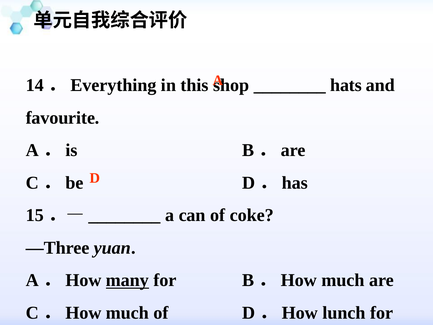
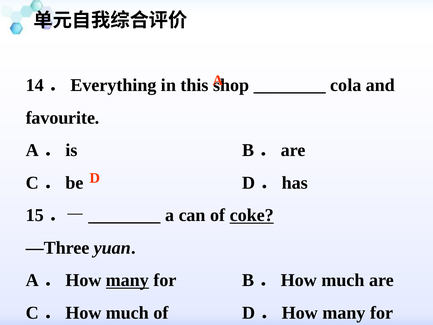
hats: hats -> cola
coke underline: none -> present
lunch at (344, 313): lunch -> many
